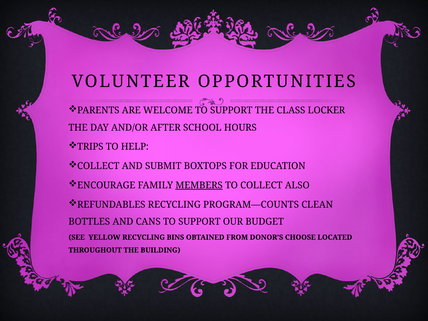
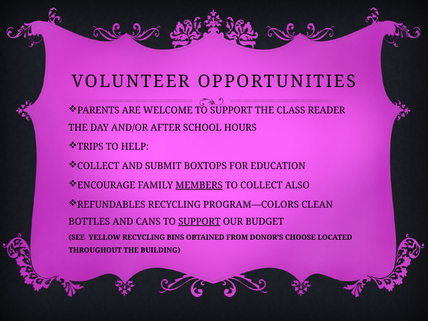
LOCKER: LOCKER -> READER
PROGRAM—COUNTS: PROGRAM—COUNTS -> PROGRAM—COLORS
SUPPORT at (199, 222) underline: none -> present
